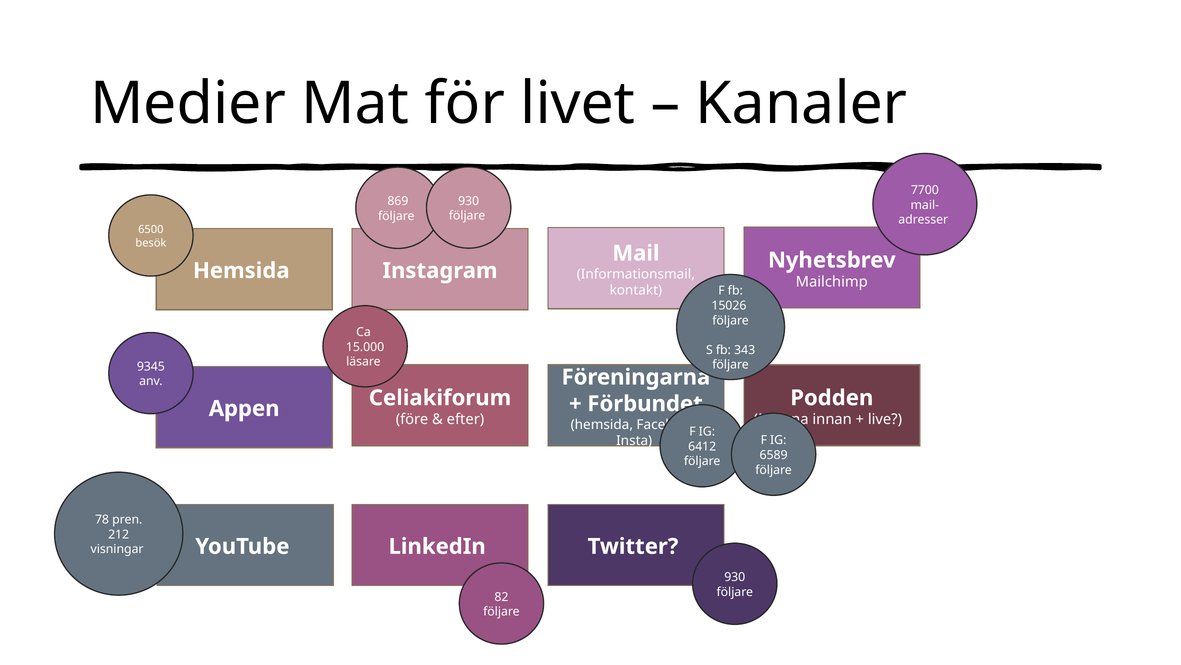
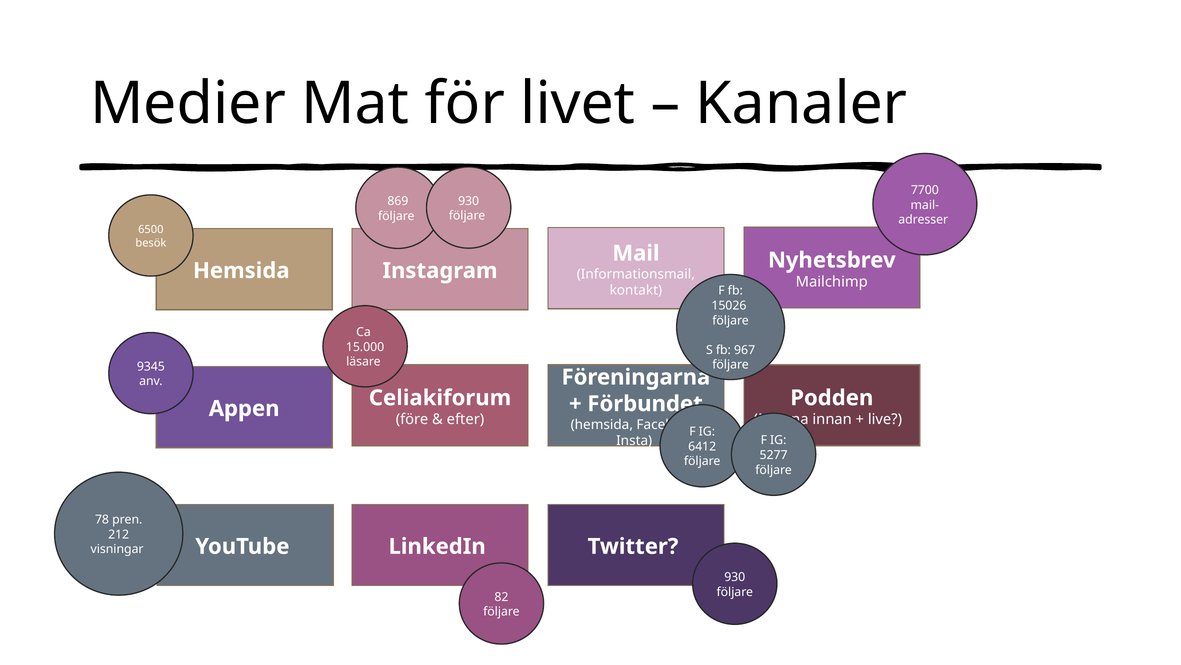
343: 343 -> 967
6589: 6589 -> 5277
